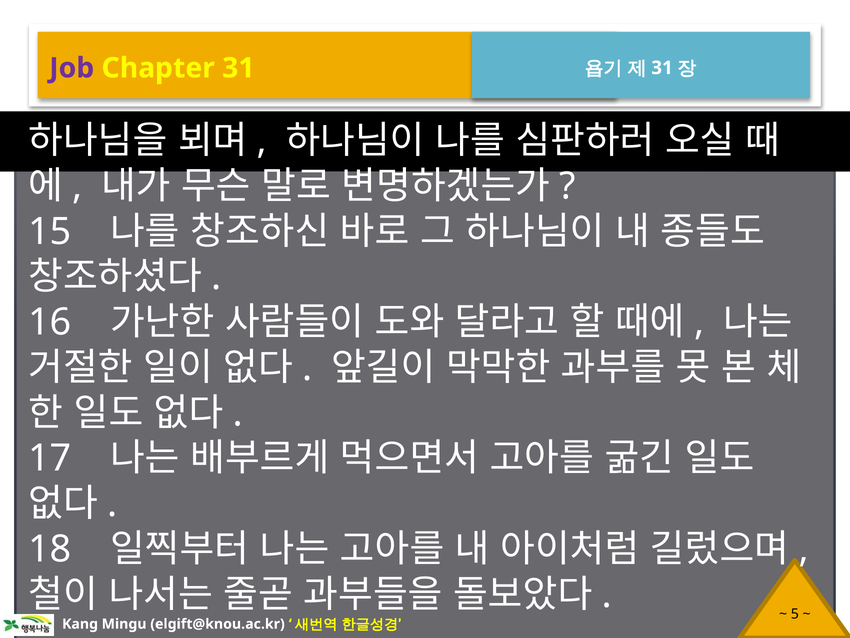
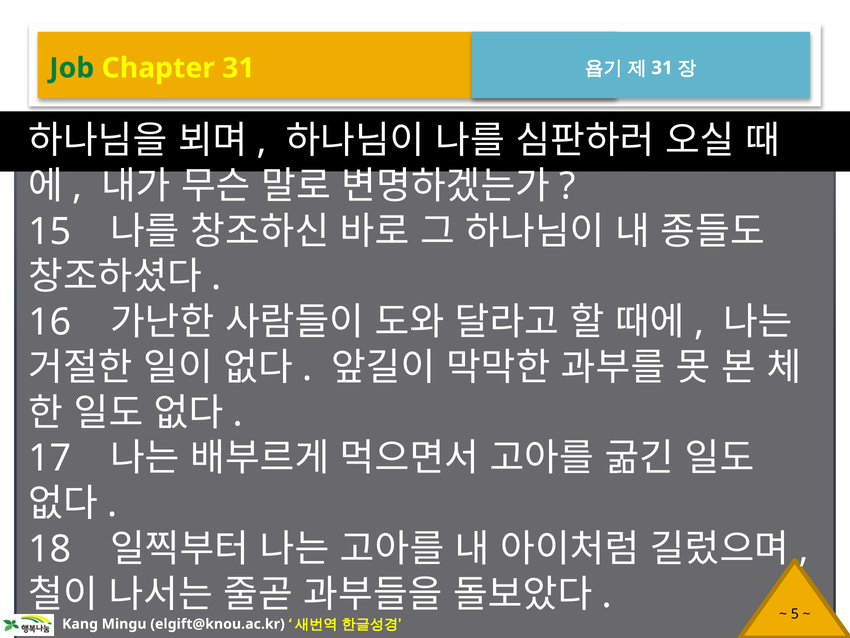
Job colour: purple -> green
